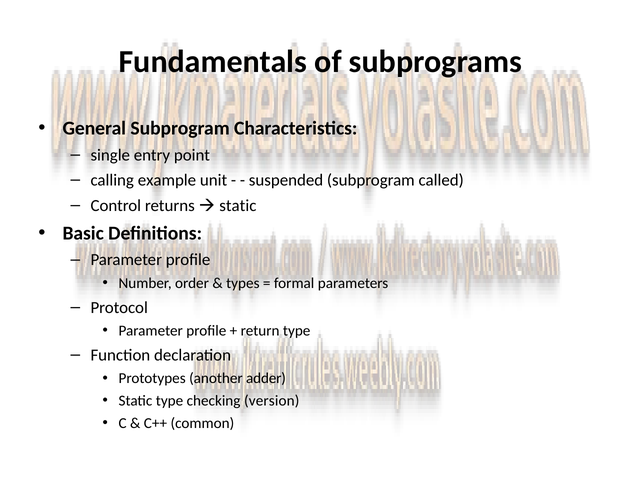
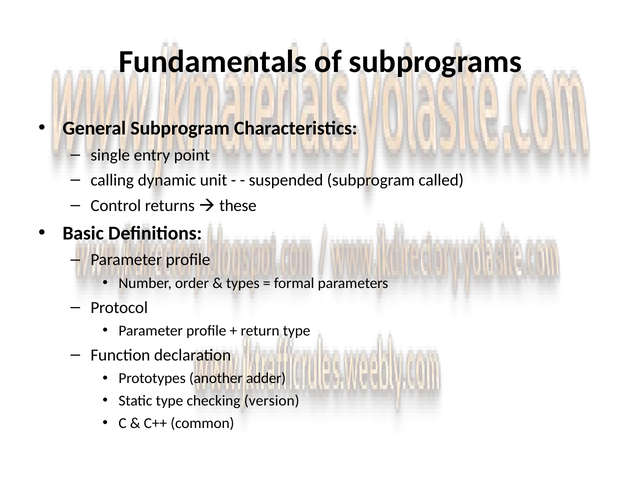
example: example -> dynamic
static at (238, 206): static -> these
